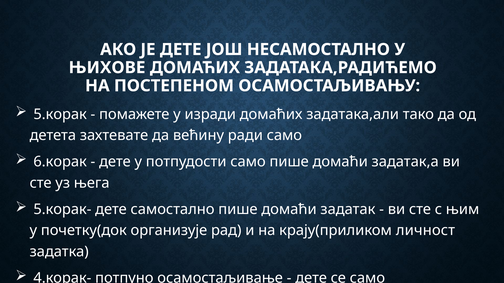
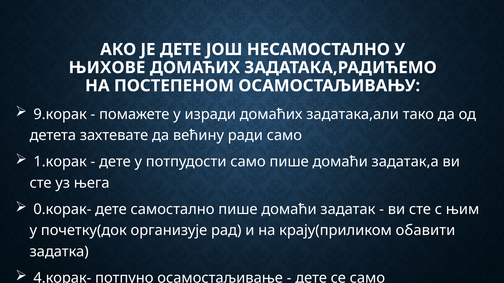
5.корак: 5.корак -> 9.корак
6.корак: 6.корак -> 1.корак
5.корак-: 5.корак- -> 0.корак-
личност: личност -> обавити
